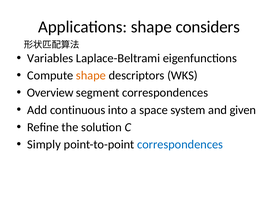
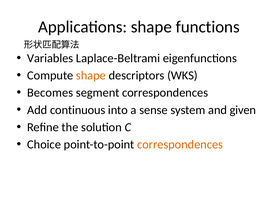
considers: considers -> functions
Overview: Overview -> Becomes
space: space -> sense
Simply: Simply -> Choice
correspondences at (180, 145) colour: blue -> orange
